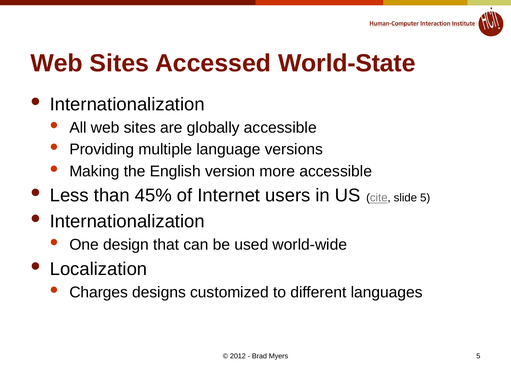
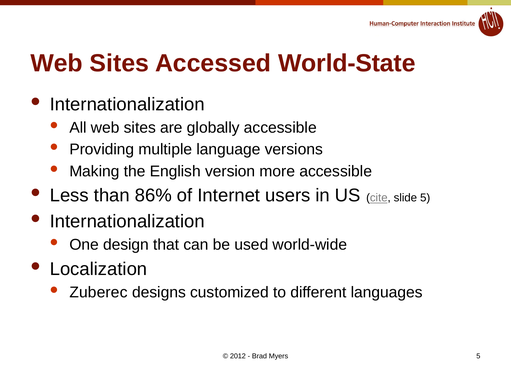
45%: 45% -> 86%
Charges: Charges -> Zuberec
